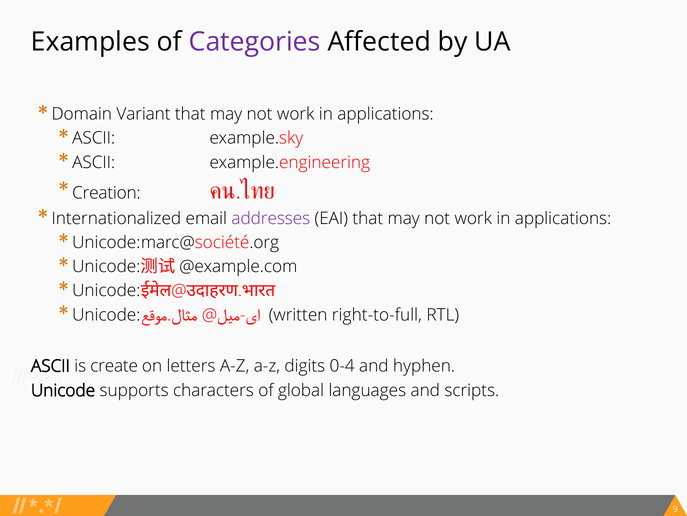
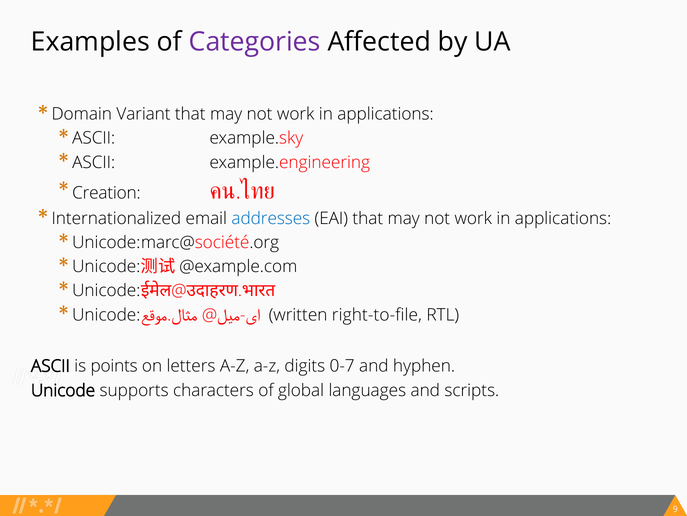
addresses colour: purple -> blue
right-to-full: right-to-full -> right-to-file
create: create -> points
0-4: 0-4 -> 0-7
